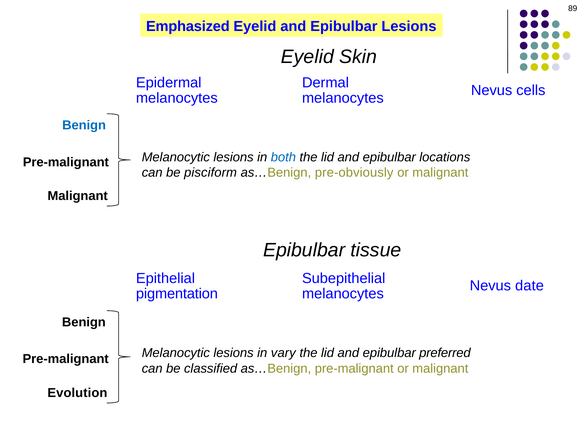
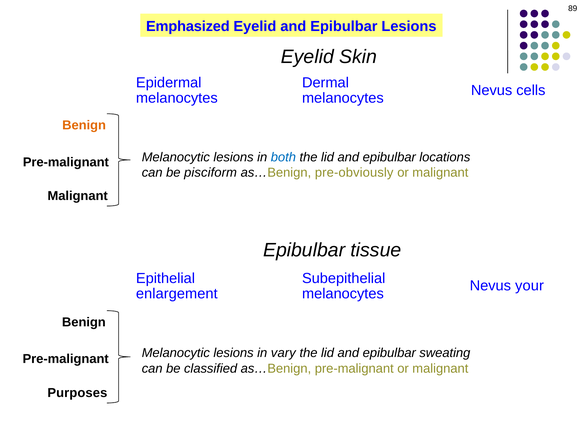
Benign at (84, 125) colour: blue -> orange
date: date -> your
pigmentation: pigmentation -> enlargement
preferred: preferred -> sweating
Evolution: Evolution -> Purposes
